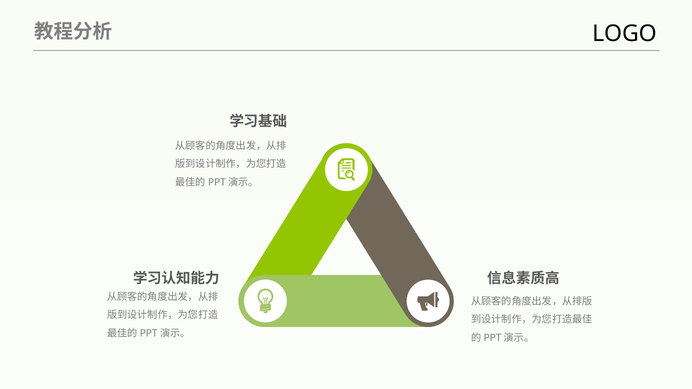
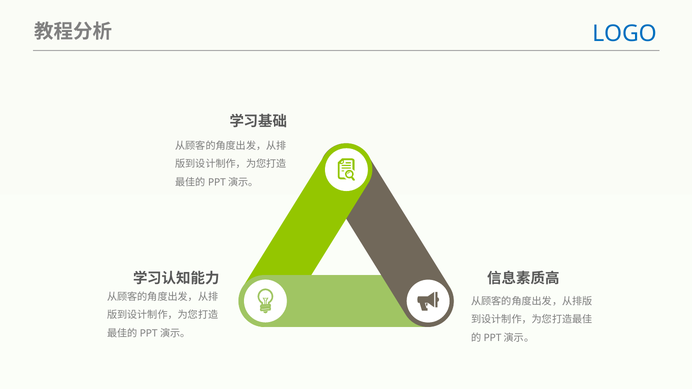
LOGO colour: black -> blue
